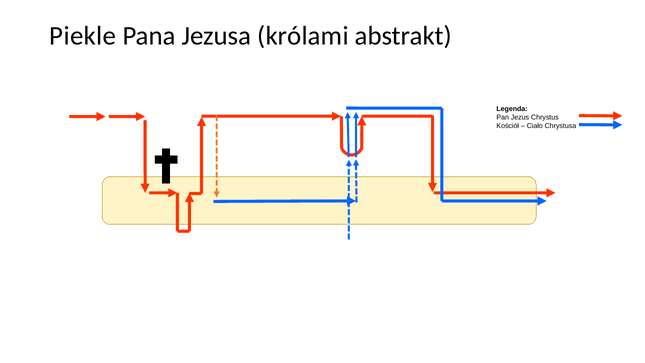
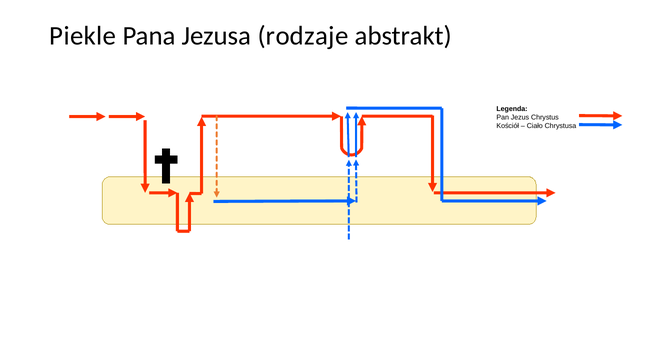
królami: królami -> rodzaje
